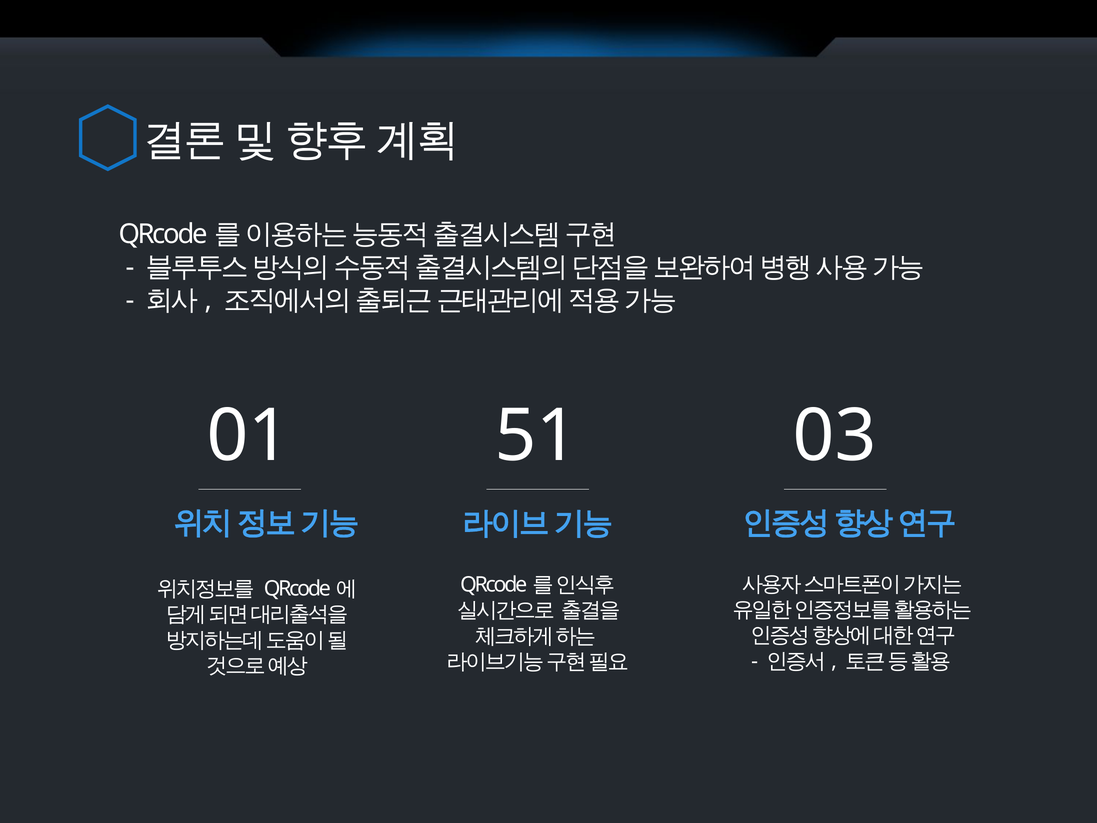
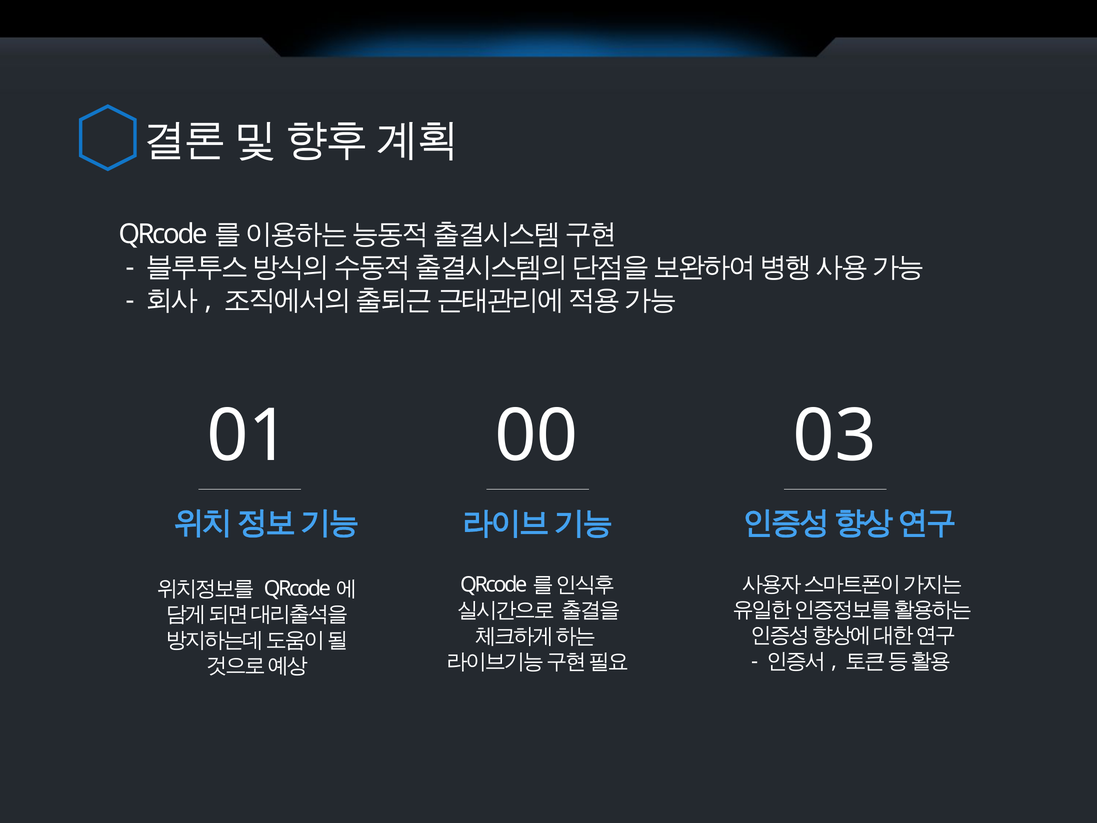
51: 51 -> 00
